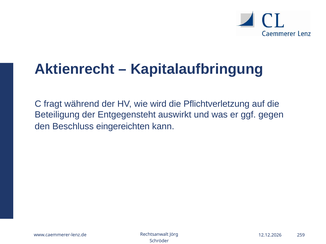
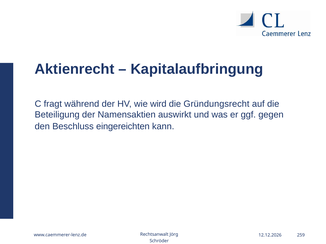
Pflichtverletzung: Pflichtverletzung -> Gründungsrecht
Entgegensteht: Entgegensteht -> Namensaktien
